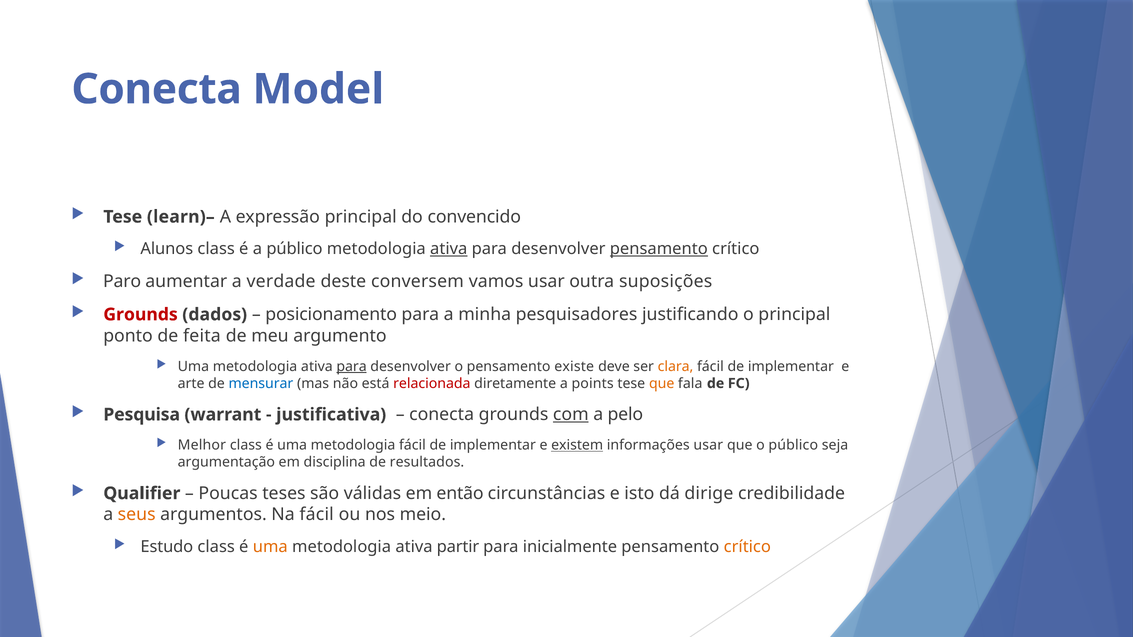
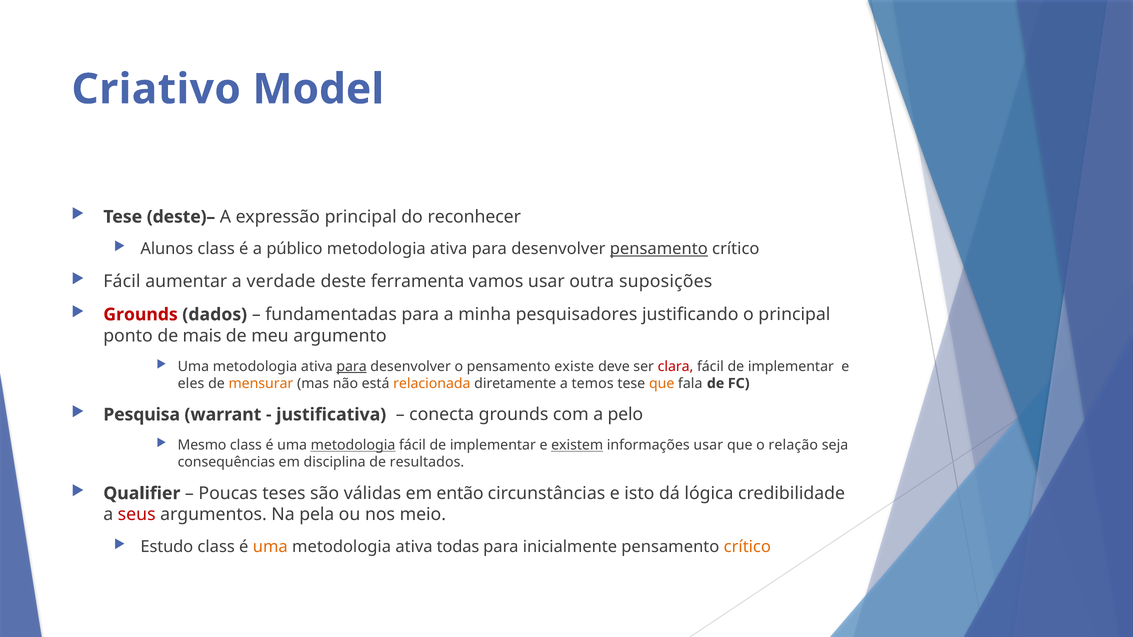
Conecta at (157, 89): Conecta -> Criativo
learn)–: learn)– -> deste)–
convencido: convencido -> reconhecer
ativa at (449, 249) underline: present -> none
Paro at (122, 282): Paro -> Fácil
conversem: conversem -> ferramenta
posicionamento: posicionamento -> fundamentadas
feita: feita -> mais
clara colour: orange -> red
arte: arte -> eles
mensurar colour: blue -> orange
relacionada colour: red -> orange
points: points -> temos
com underline: present -> none
Melhor: Melhor -> Mesmo
metodologia at (353, 445) underline: none -> present
o público: público -> relação
argumentação: argumentação -> consequências
dirige: dirige -> lógica
seus colour: orange -> red
Na fácil: fácil -> pela
partir: partir -> todas
